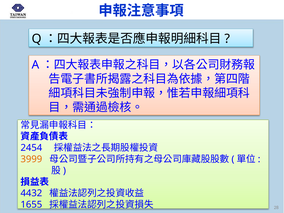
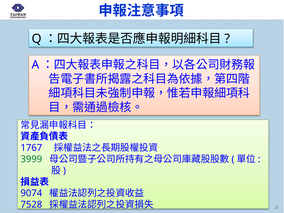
2454: 2454 -> 1767
3999 colour: orange -> green
4432: 4432 -> 9074
1655: 1655 -> 7528
